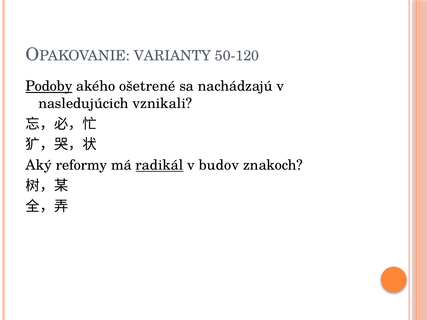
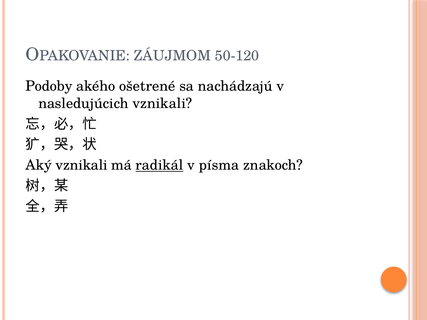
VARIANTY: VARIANTY -> ZÁUJMOM
Podoby underline: present -> none
Aký reformy: reformy -> vznikali
budov: budov -> písma
